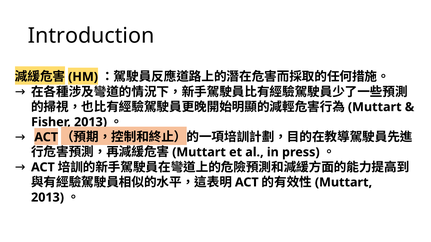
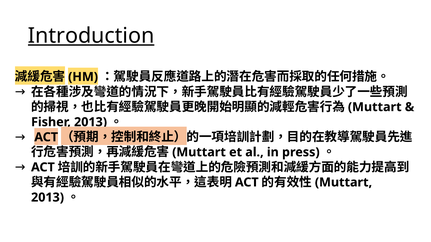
Introduction underline: none -> present
